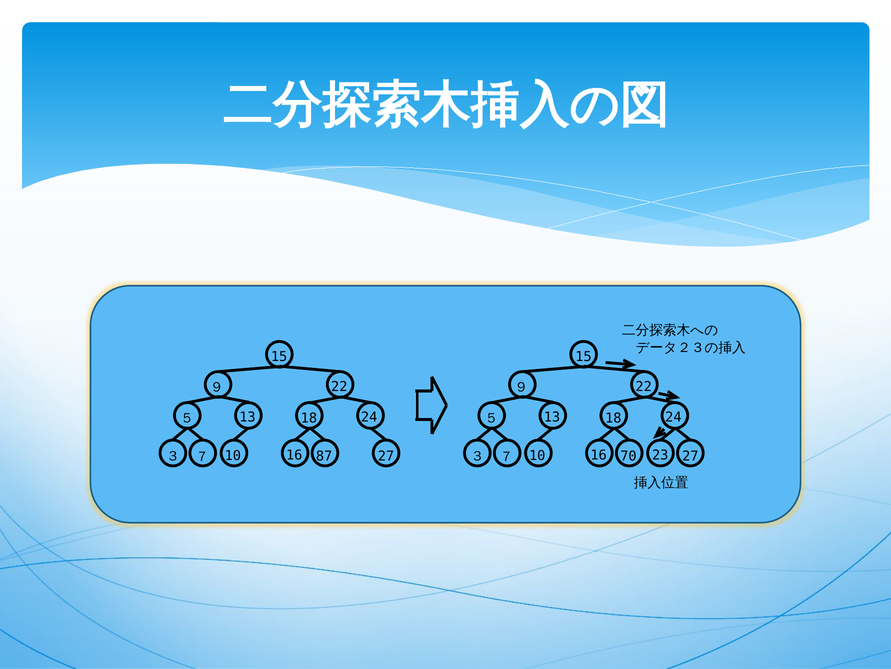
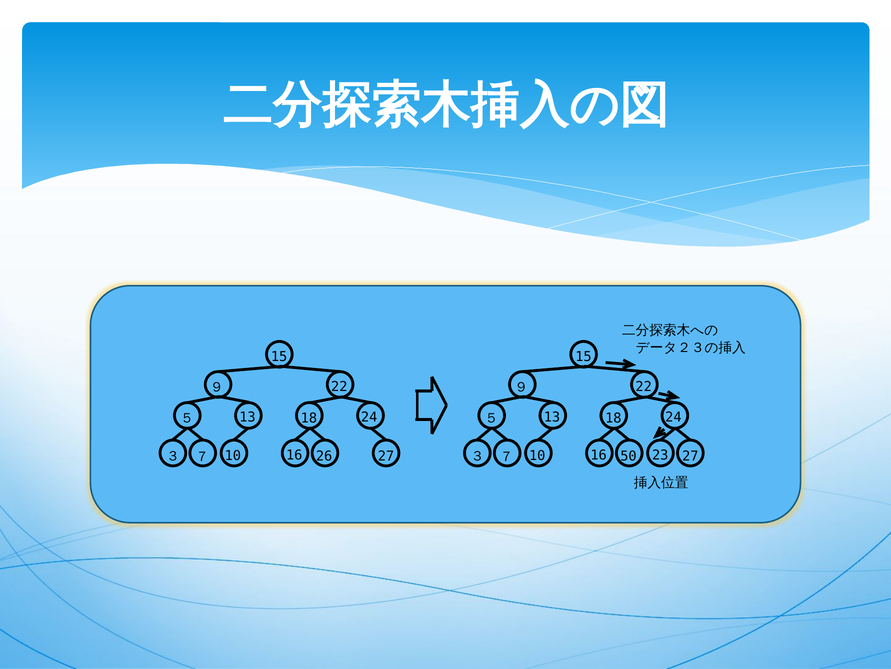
87: 87 -> 26
70: 70 -> 50
